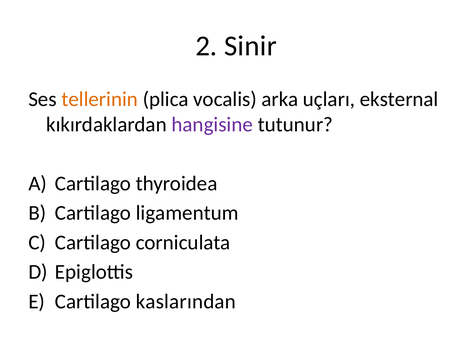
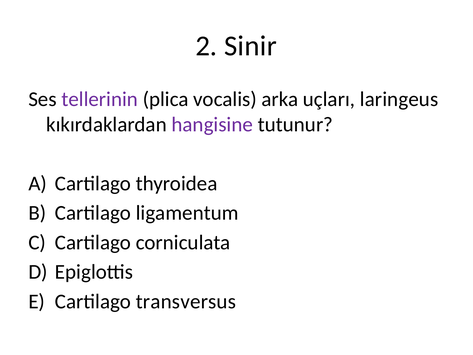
tellerinin colour: orange -> purple
eksternal: eksternal -> laringeus
kaslarından: kaslarından -> transversus
